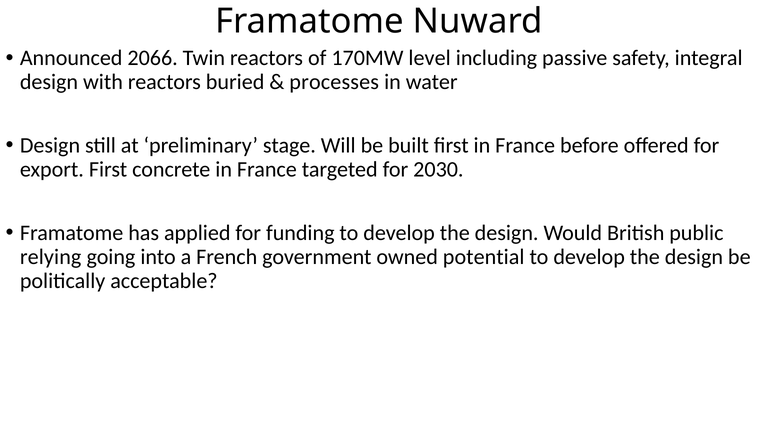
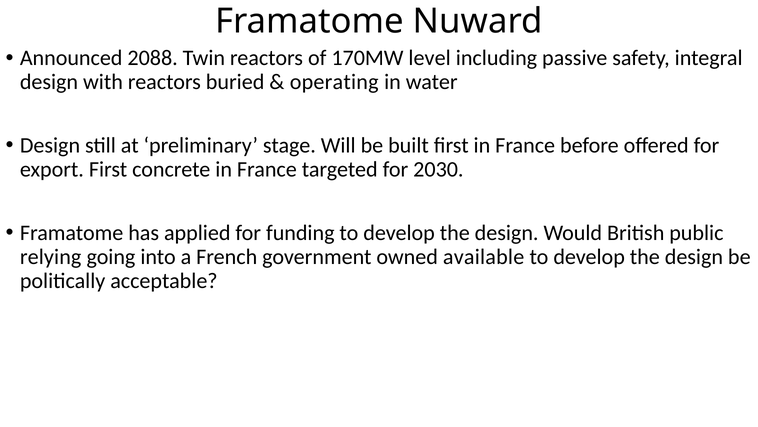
2066: 2066 -> 2088
processes: processes -> operating
potential: potential -> available
